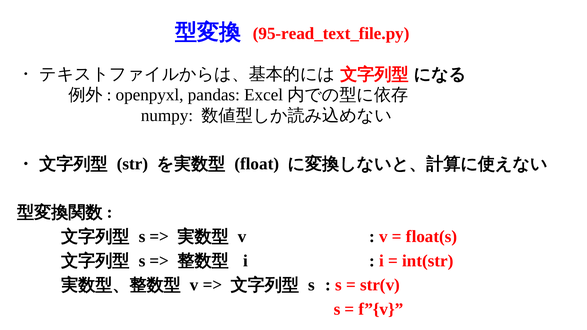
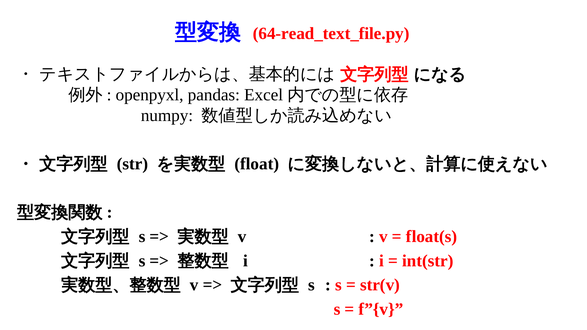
95-read_text_file.py: 95-read_text_file.py -> 64-read_text_file.py
